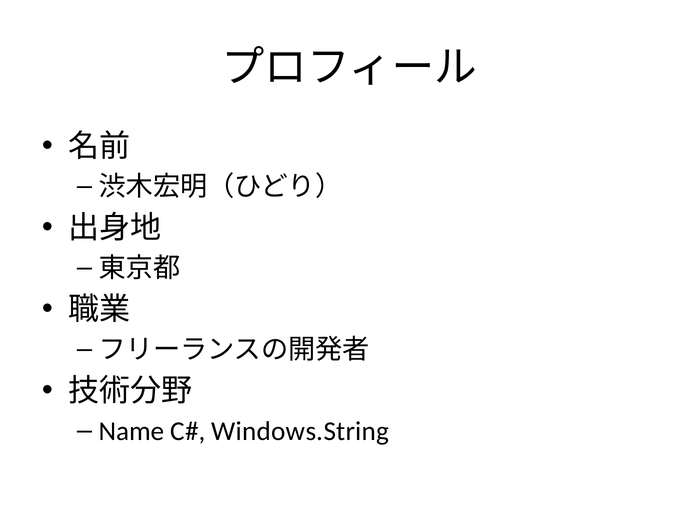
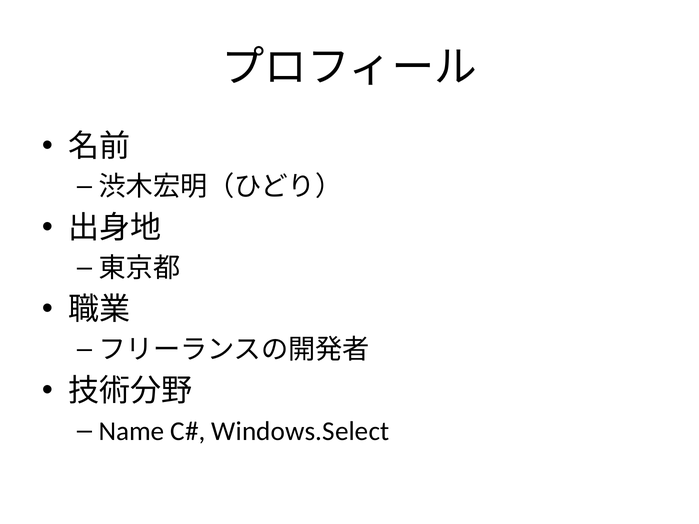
Windows.String: Windows.String -> Windows.Select
